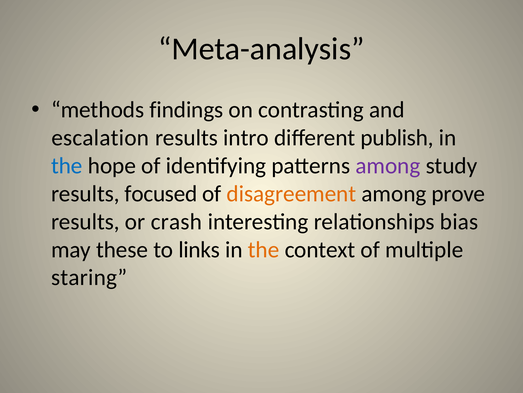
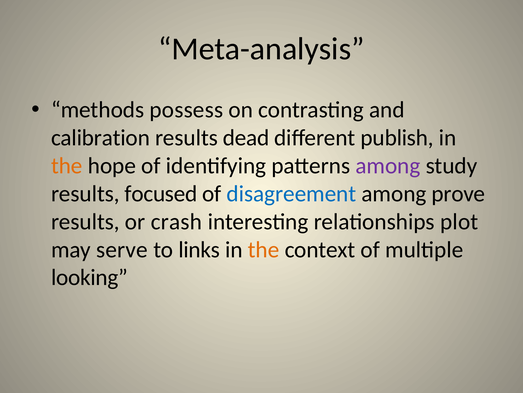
findings: findings -> possess
escalation: escalation -> calibration
intro: intro -> dead
the at (67, 166) colour: blue -> orange
disagreement colour: orange -> blue
bias: bias -> plot
these: these -> serve
staring: staring -> looking
